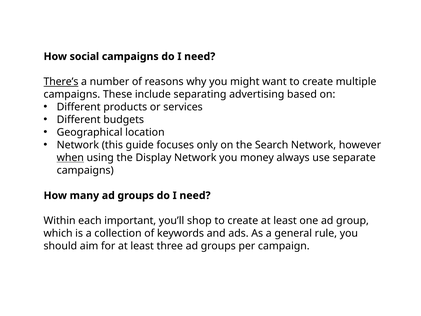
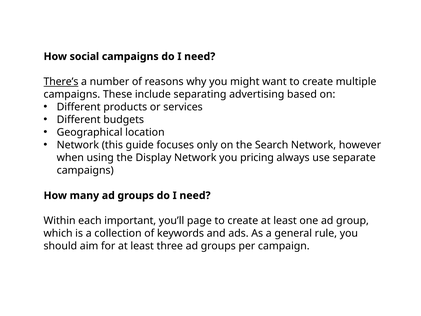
when underline: present -> none
money: money -> pricing
shop: shop -> page
